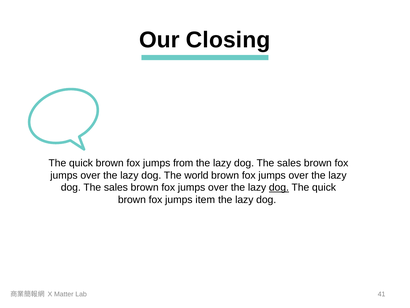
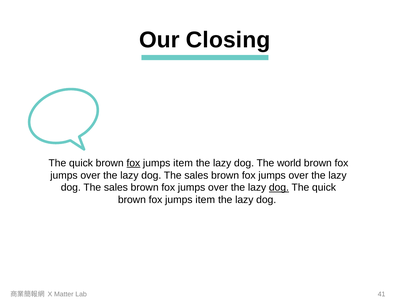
fox at (133, 163) underline: none -> present
from at (183, 163): from -> item
sales at (289, 163): sales -> world
world at (196, 175): world -> sales
